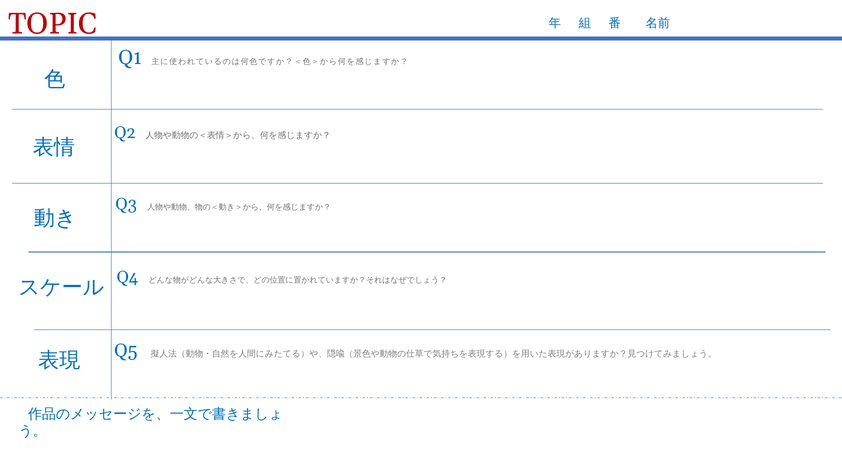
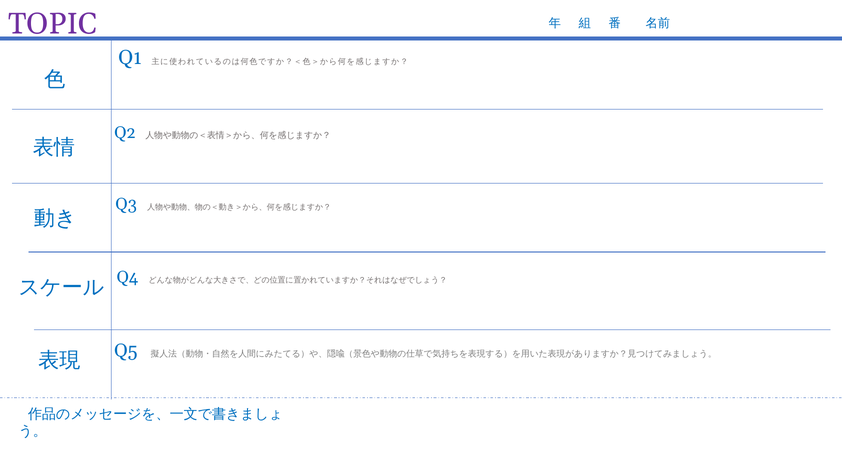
TOPIC colour: red -> purple
